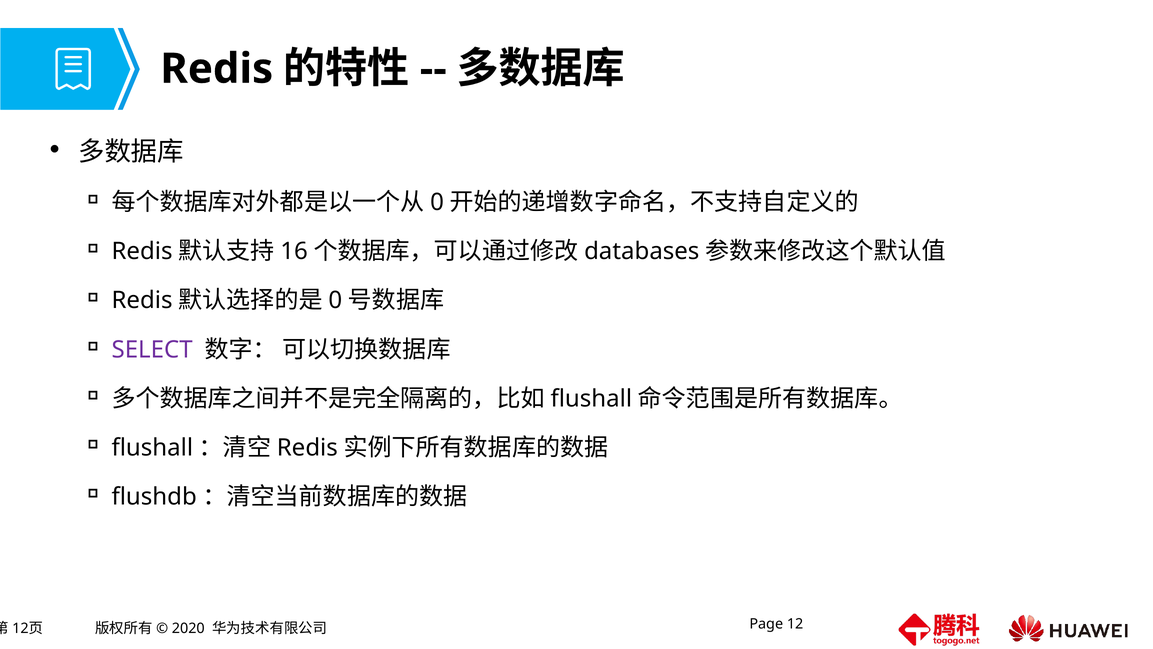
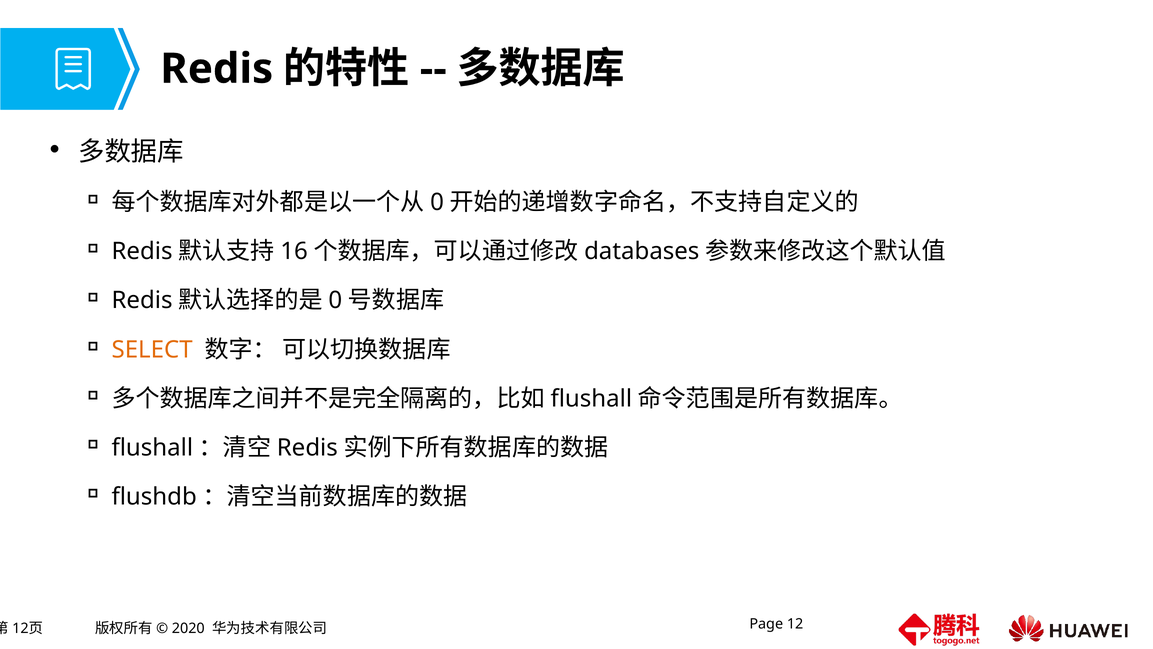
SELECT colour: purple -> orange
